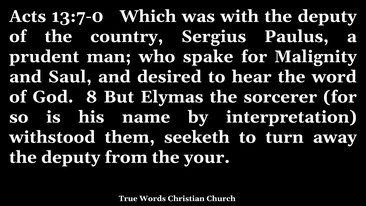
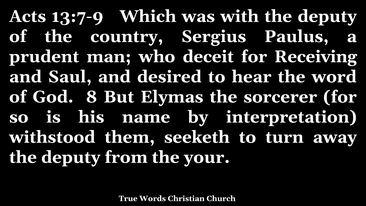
13:7-0: 13:7-0 -> 13:7-9
spake: spake -> deceit
Malignity: Malignity -> Receiving
